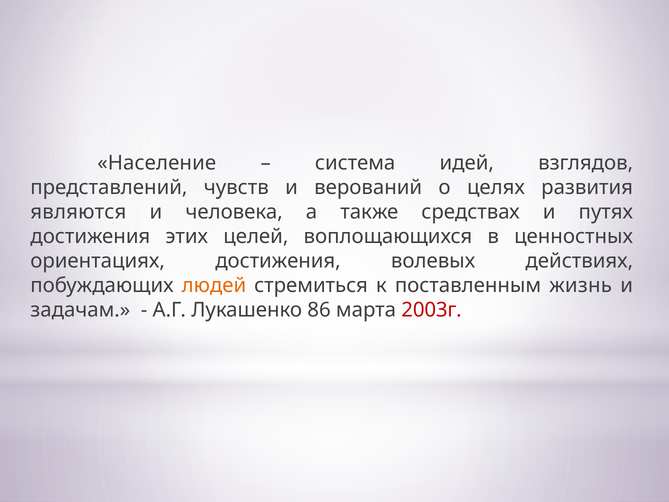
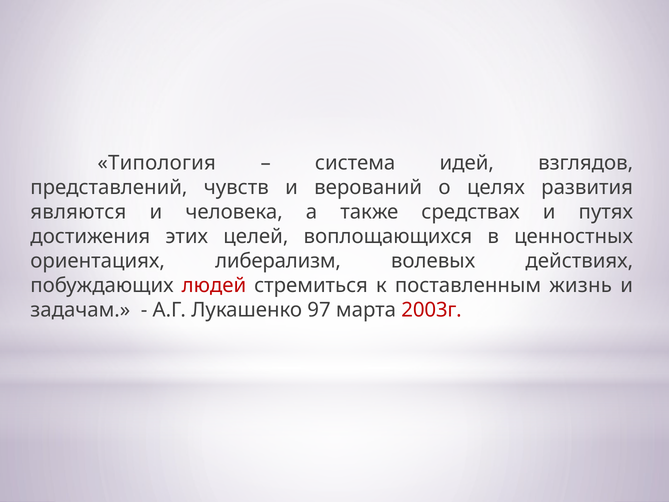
Население: Население -> Типология
ориентациях достижения: достижения -> либерализм
людей colour: orange -> red
86: 86 -> 97
